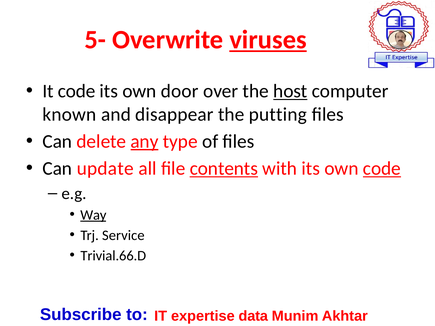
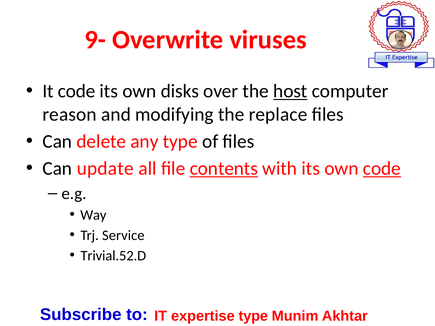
5-: 5- -> 9-
viruses underline: present -> none
door: door -> disks
known: known -> reason
disappear: disappear -> modifying
putting: putting -> replace
any underline: present -> none
Way underline: present -> none
Trivial.66.D: Trivial.66.D -> Trivial.52.D
data at (253, 316): data -> type
